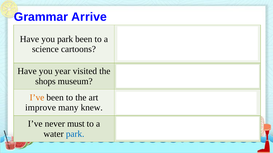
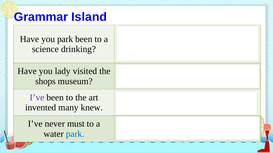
Arrive: Arrive -> Island
cartoons: cartoons -> drinking
you year: year -> lady
I’ve at (37, 98) colour: orange -> purple
improve: improve -> invented
